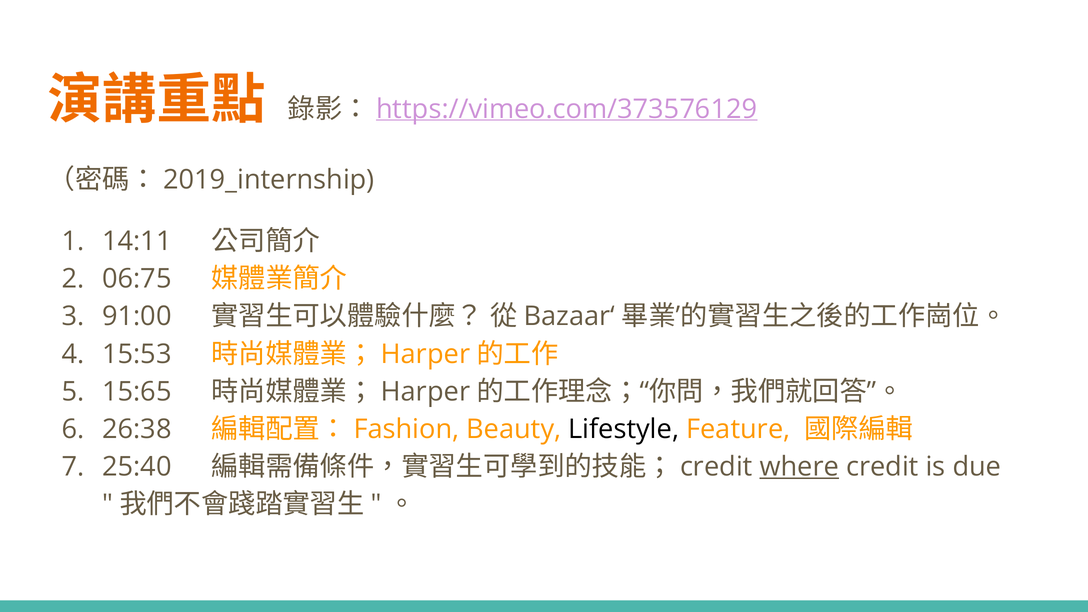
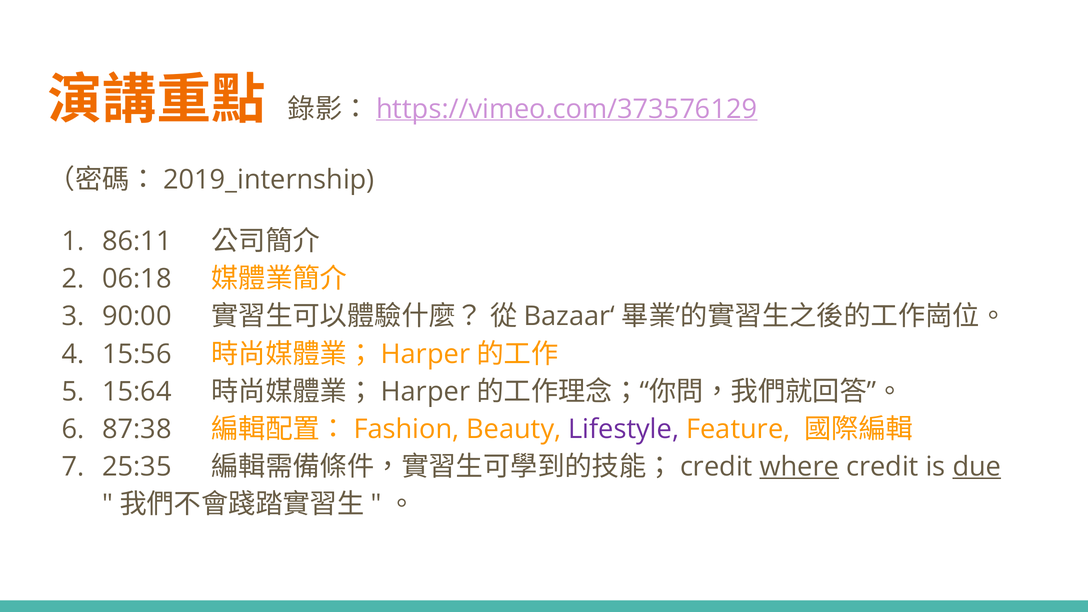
14:11: 14:11 -> 86:11
06:75: 06:75 -> 06:18
91:00: 91:00 -> 90:00
15:53: 15:53 -> 15:56
15:65: 15:65 -> 15:64
26:38: 26:38 -> 87:38
Lifestyle colour: black -> purple
25:40: 25:40 -> 25:35
due underline: none -> present
